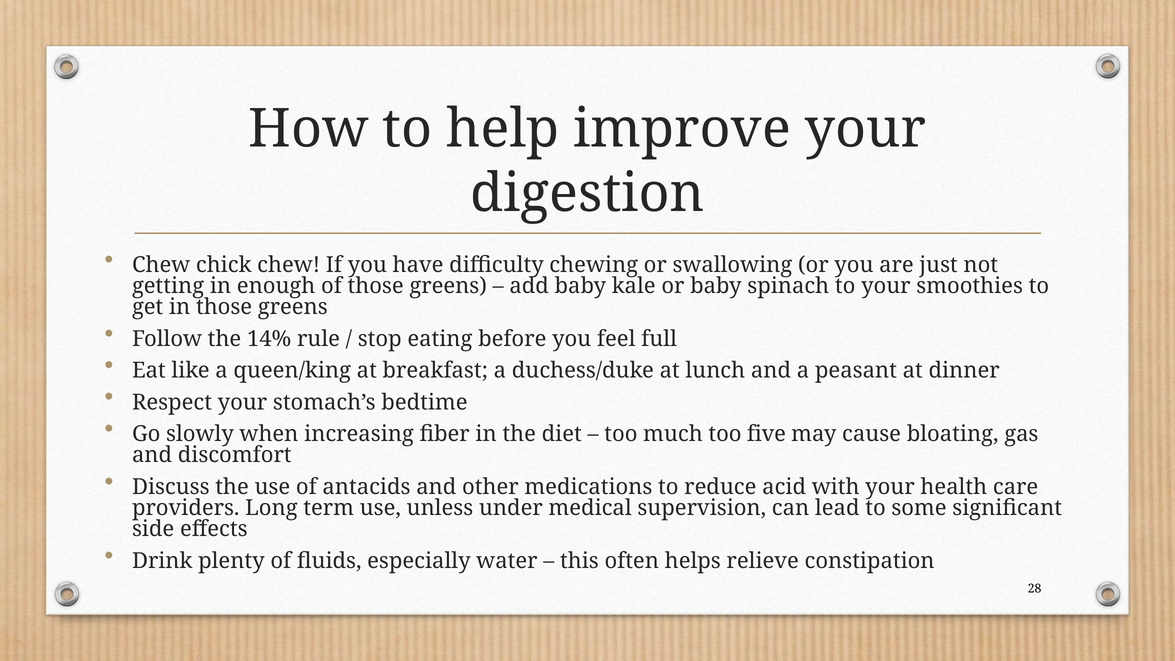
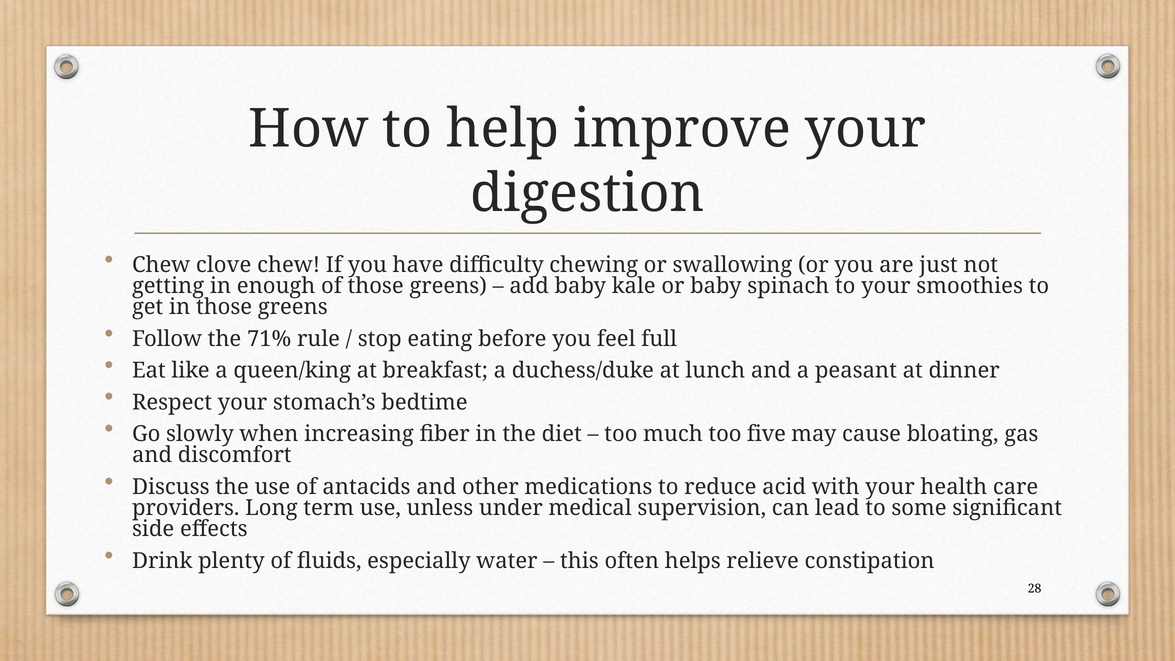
chick: chick -> clove
14%: 14% -> 71%
